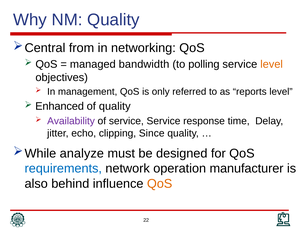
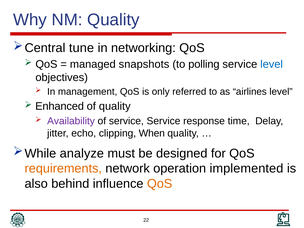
from: from -> tune
bandwidth: bandwidth -> snapshots
level at (272, 64) colour: orange -> blue
reports: reports -> airlines
Since: Since -> When
requirements colour: blue -> orange
manufacturer: manufacturer -> implemented
